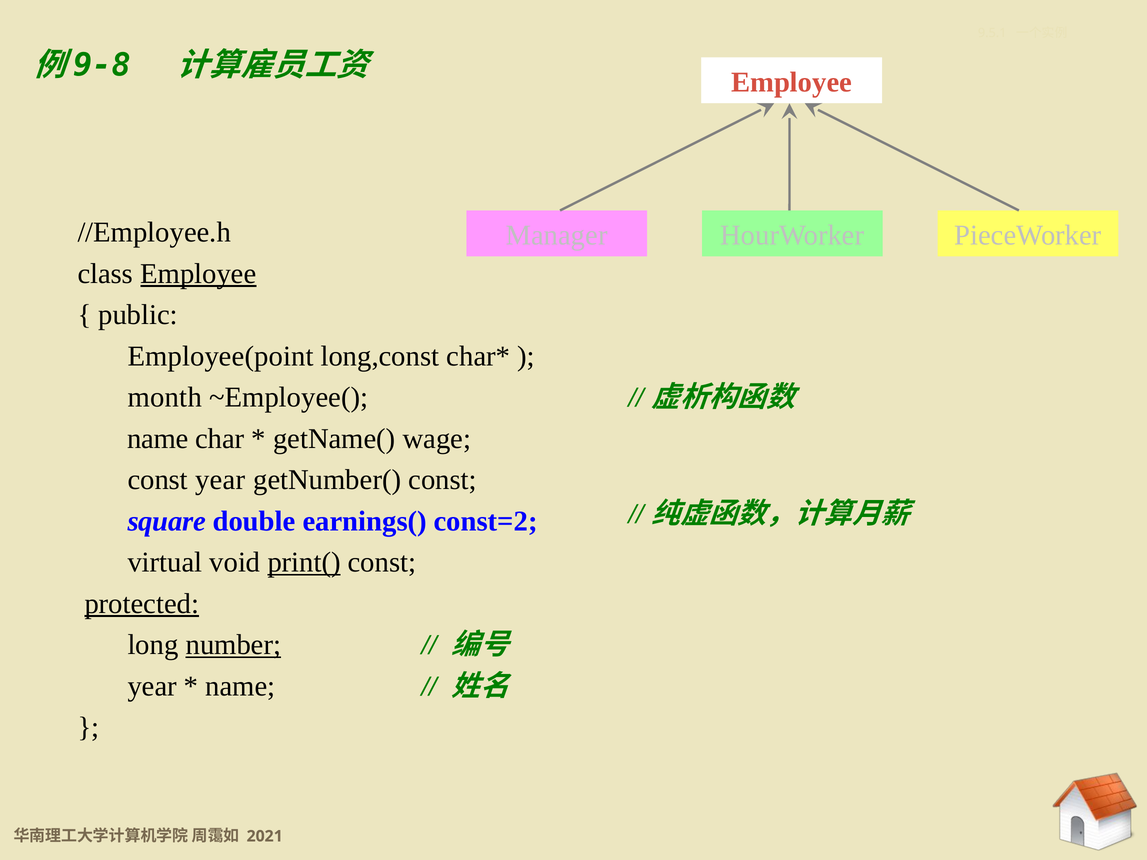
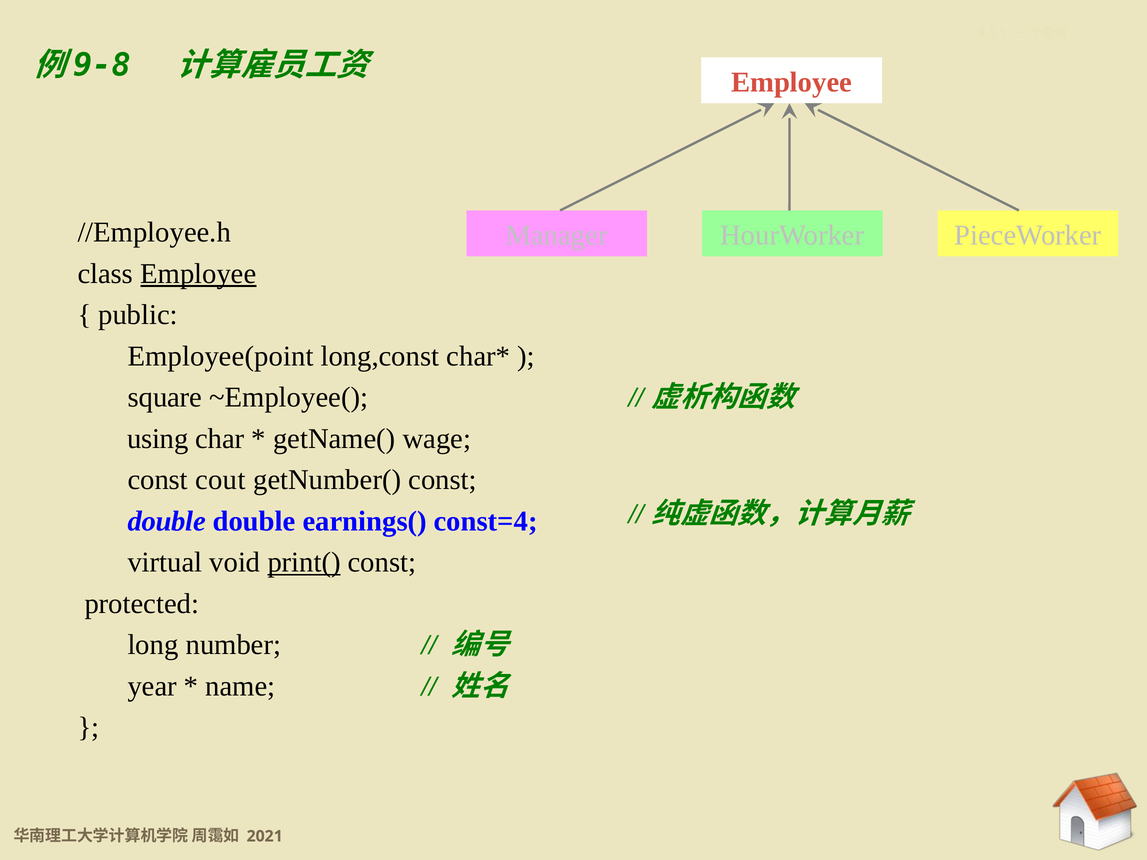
month: month -> square
name at (158, 439): name -> using
const year: year -> cout
square at (167, 521): square -> double
const=2: const=2 -> const=4
protected underline: present -> none
number underline: present -> none
